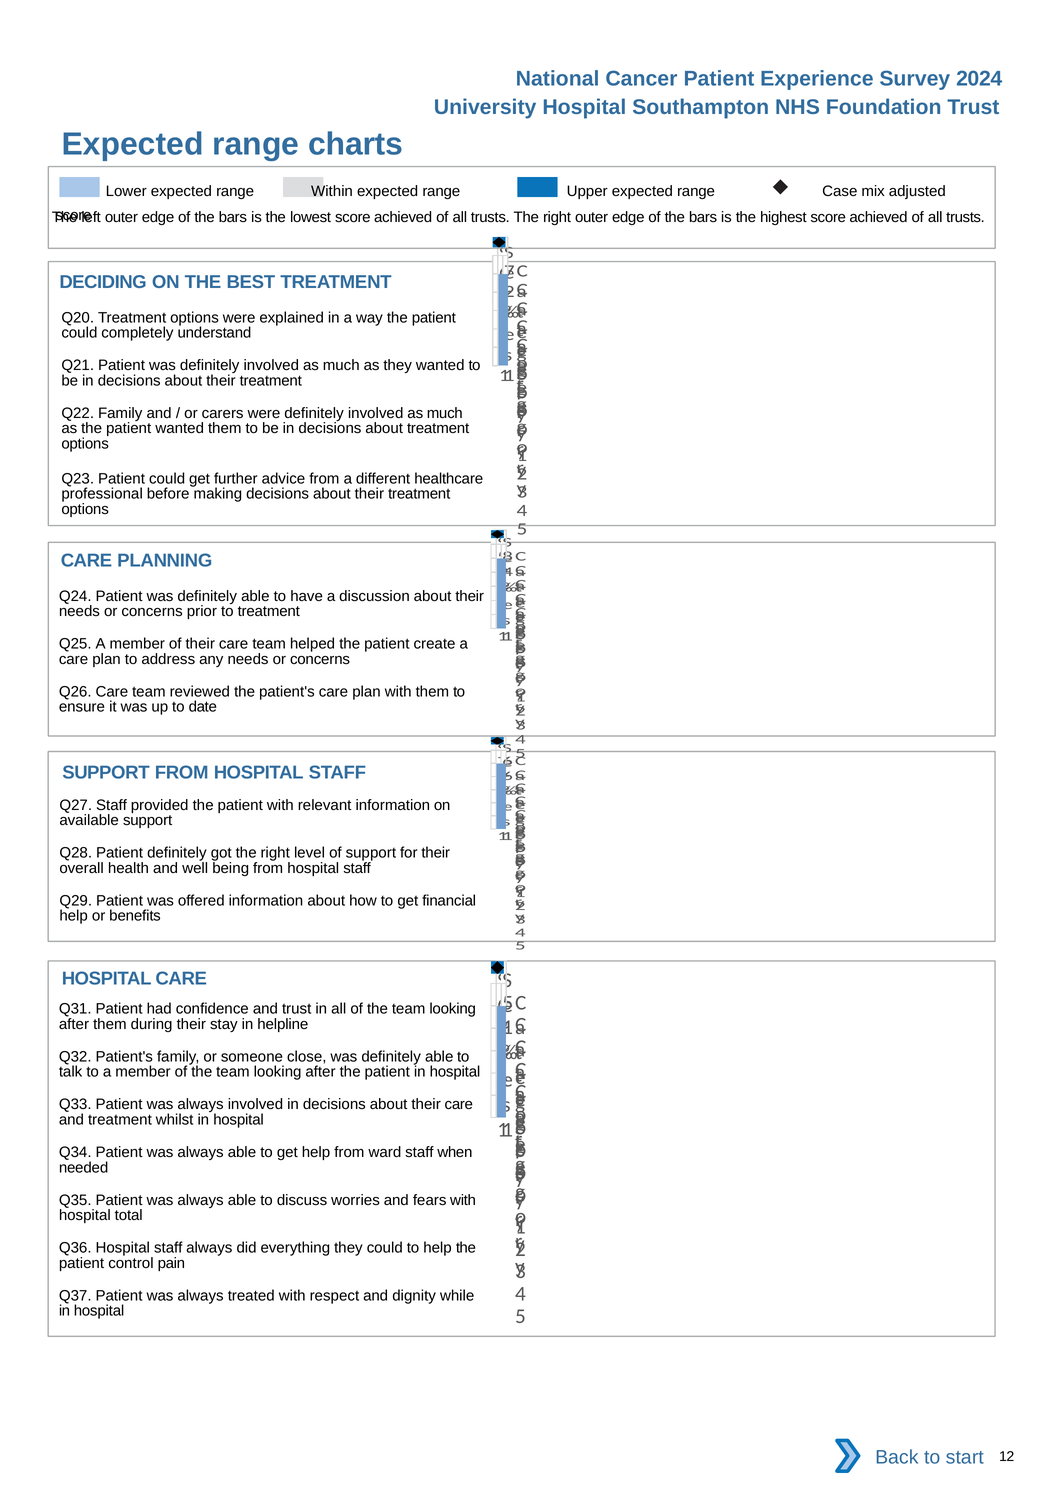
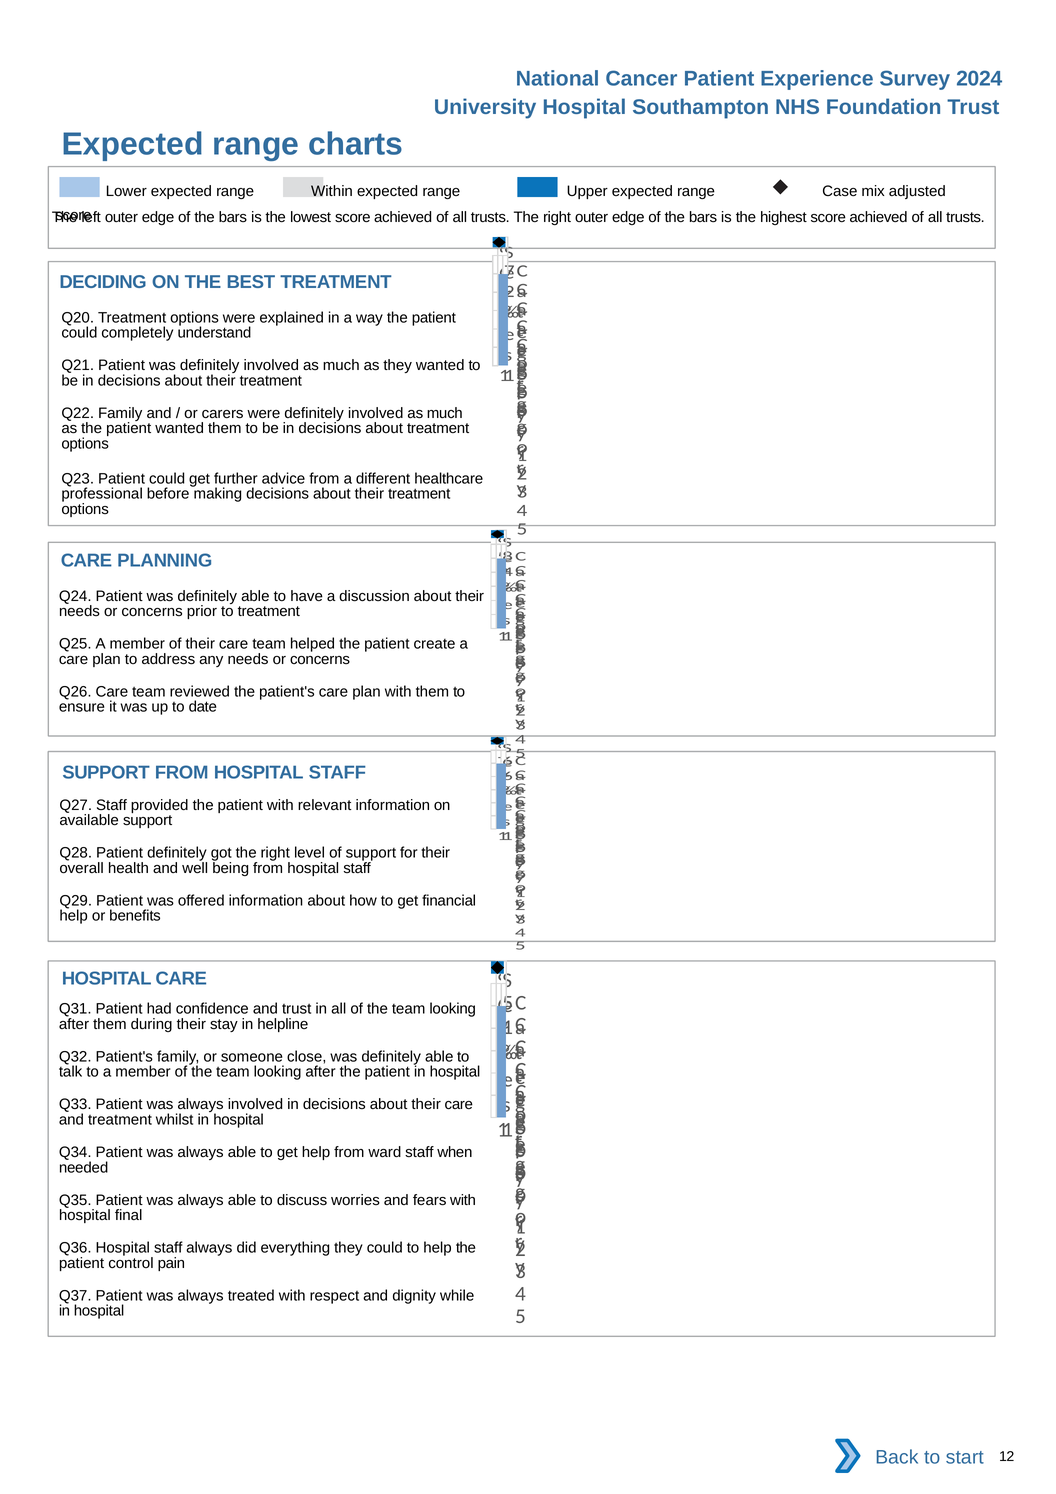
total: total -> final
